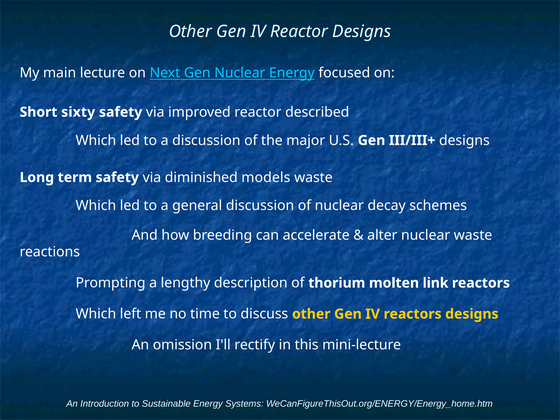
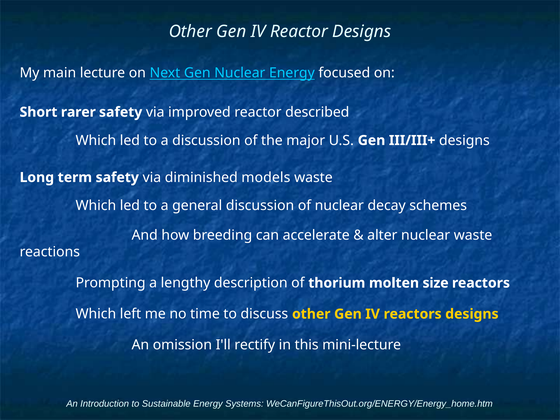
sixty: sixty -> rarer
link: link -> size
